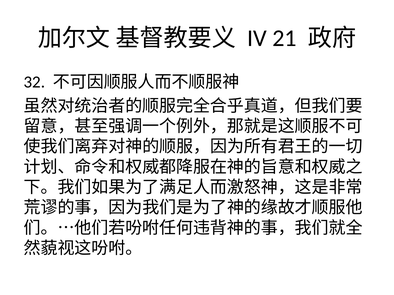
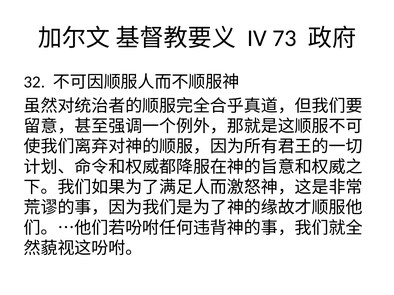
21: 21 -> 73
